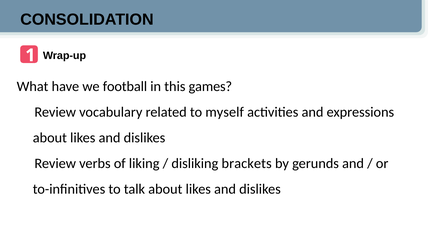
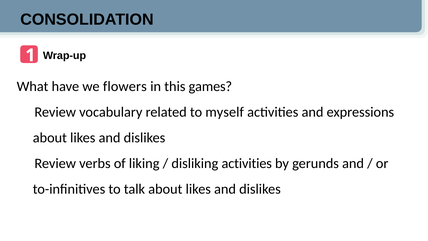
football: football -> flowers
disliking brackets: brackets -> activities
